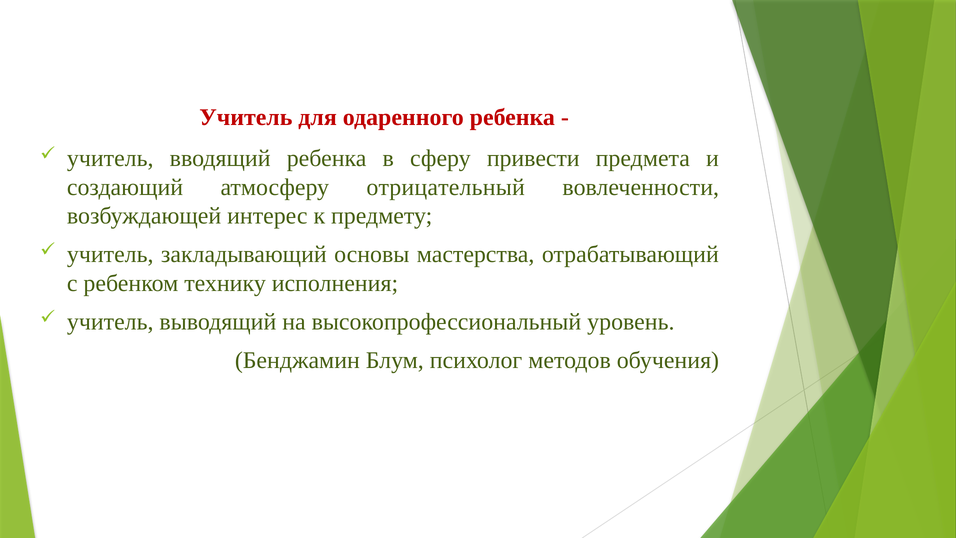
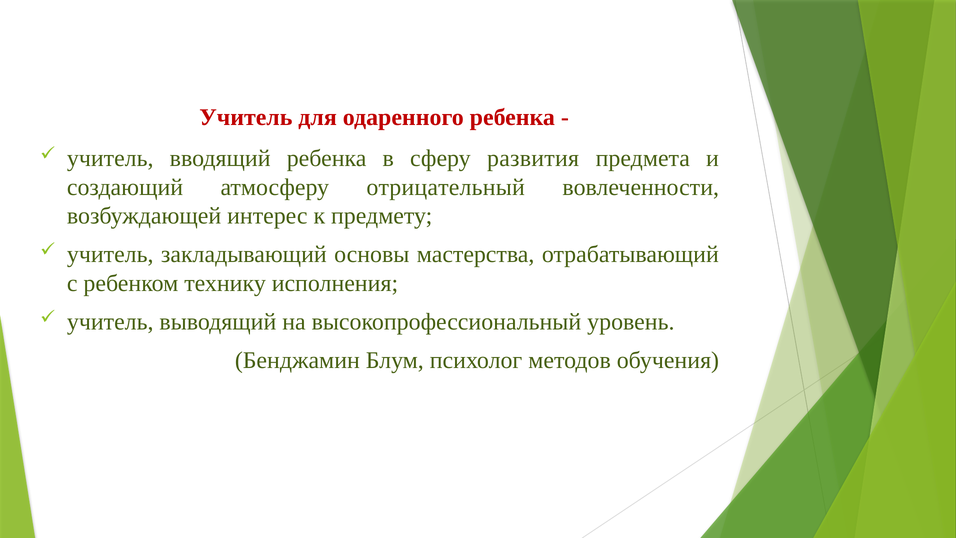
привести: привести -> развития
